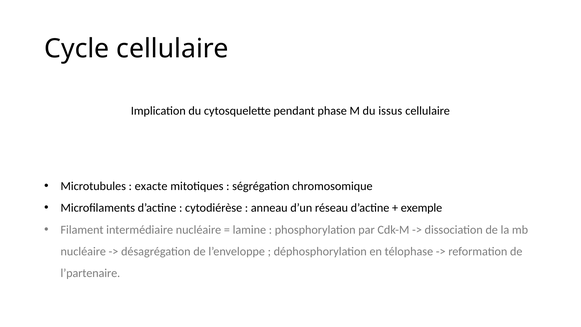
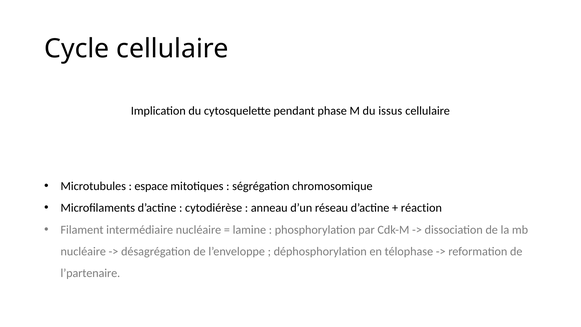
exacte: exacte -> espace
exemple: exemple -> réaction
